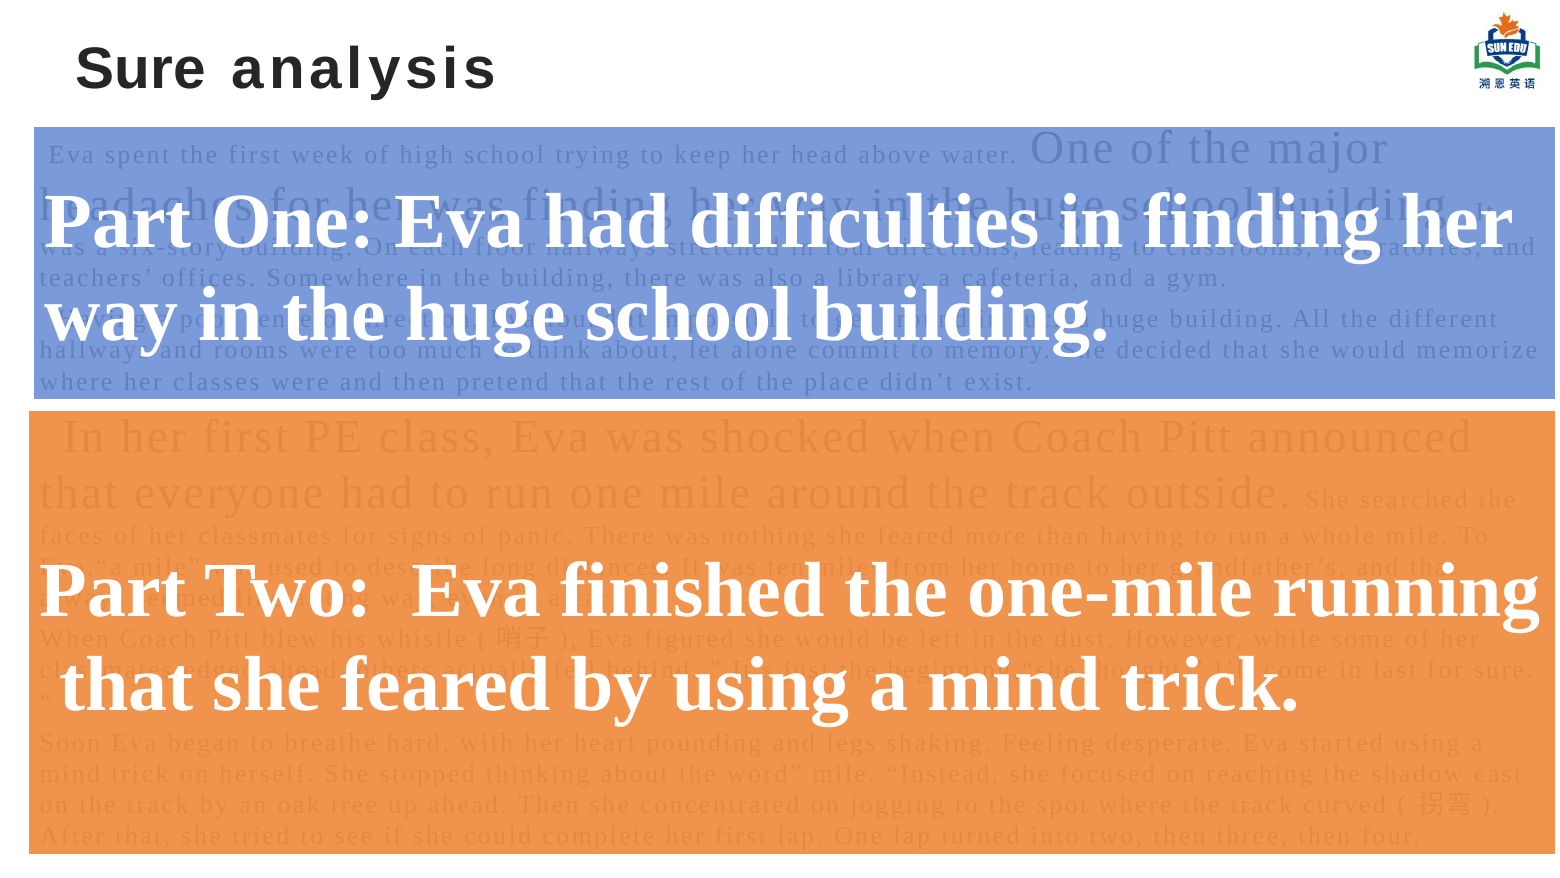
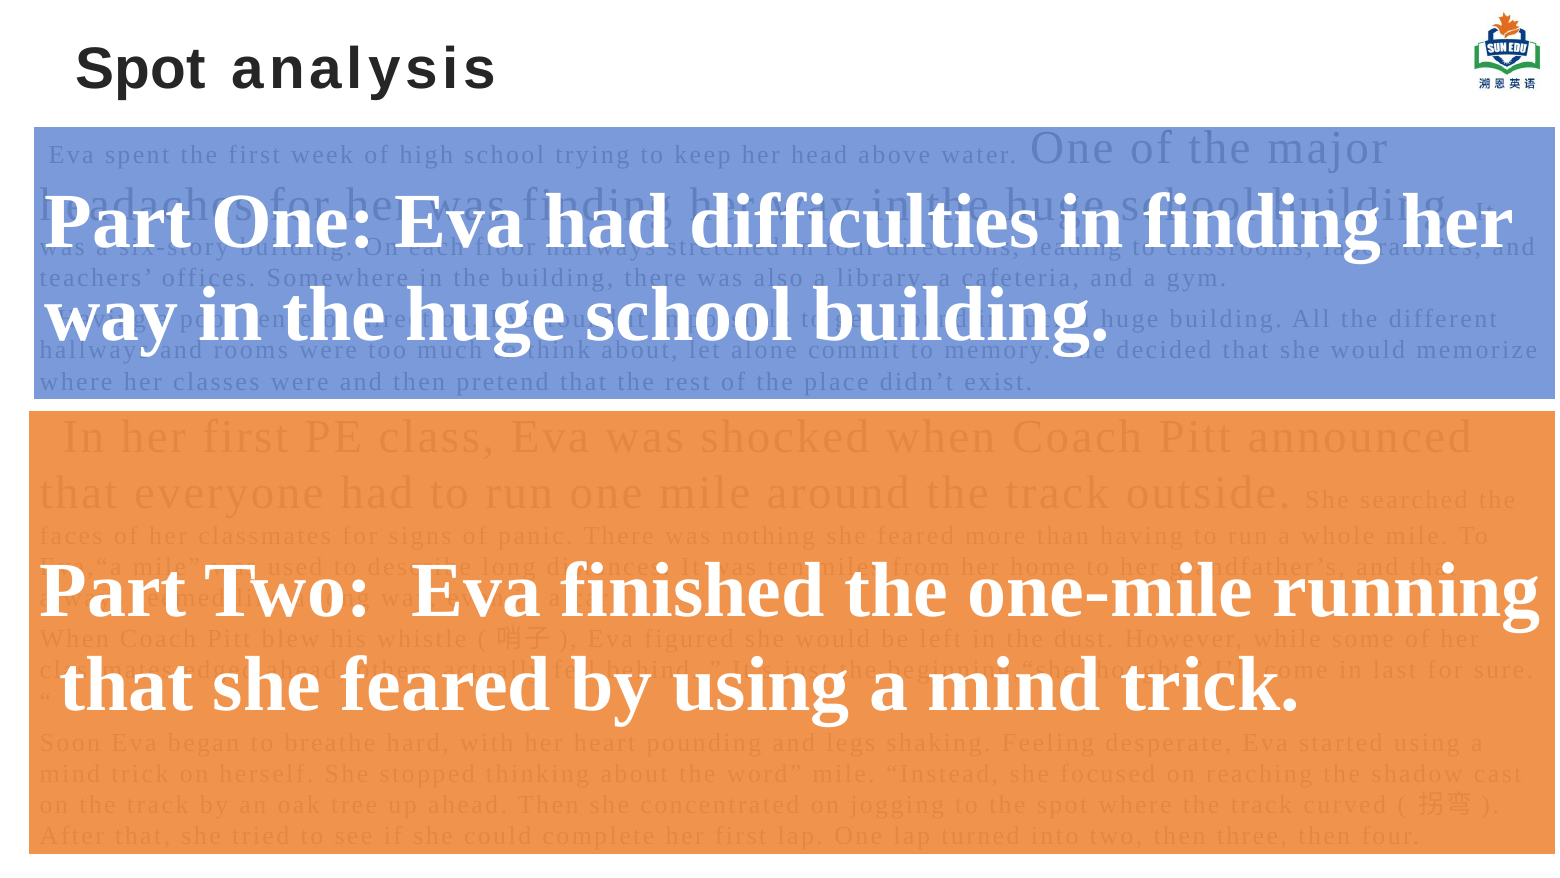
Sure at (141, 69): Sure -> Spot
